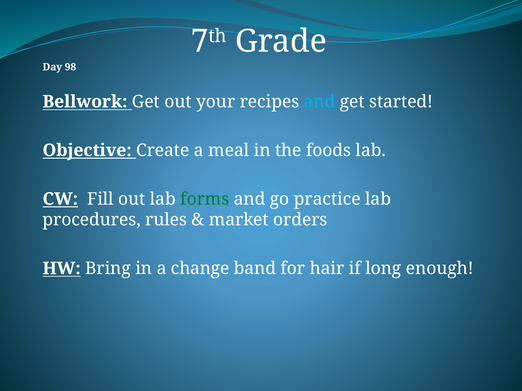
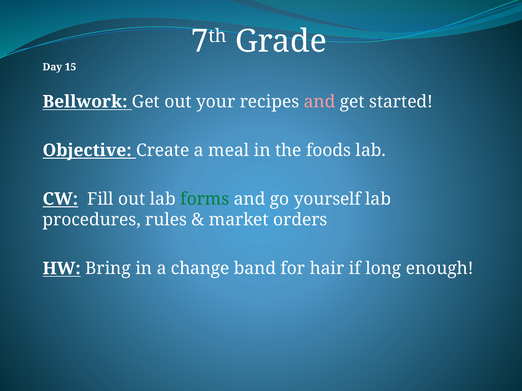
98: 98 -> 15
and at (320, 102) colour: light blue -> pink
practice: practice -> yourself
